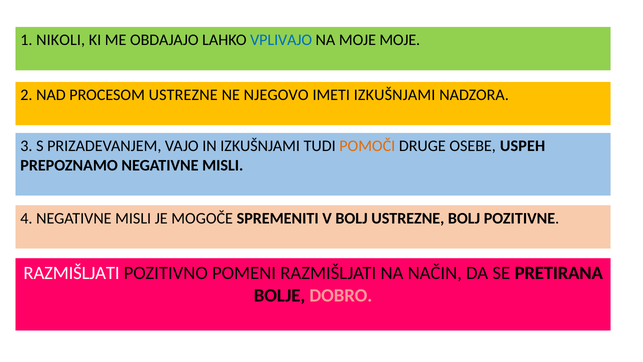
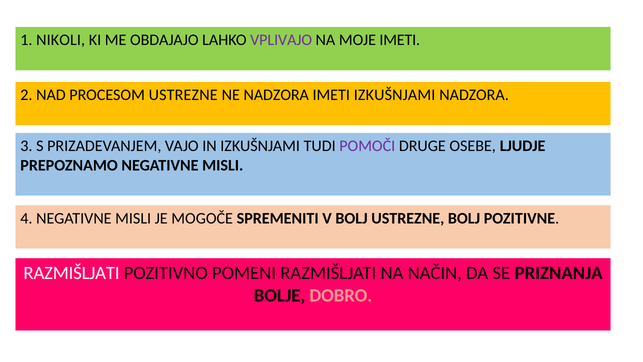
VPLIVAJO colour: blue -> purple
MOJE MOJE: MOJE -> IMETI
NE NJEGOVO: NJEGOVO -> NADZORA
POMOČI colour: orange -> purple
USPEH: USPEH -> LJUDJE
PRETIRANA: PRETIRANA -> PRIZNANJA
